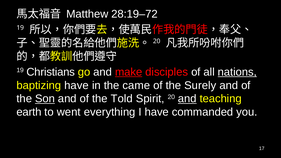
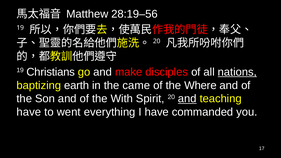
28:19–72: 28:19–72 -> 28:19–56
make underline: present -> none
baptizing have: have -> earth
Surely: Surely -> Where
Son underline: present -> none
Told: Told -> With
earth at (29, 112): earth -> have
